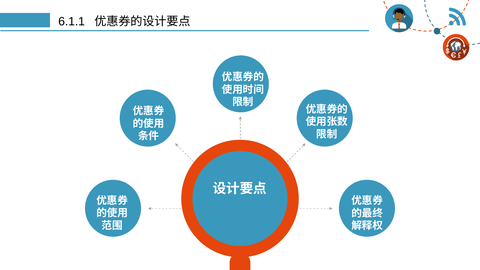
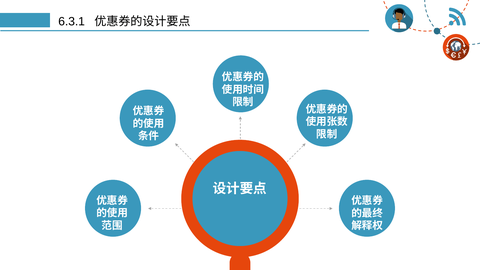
6.1.1: 6.1.1 -> 6.3.1
